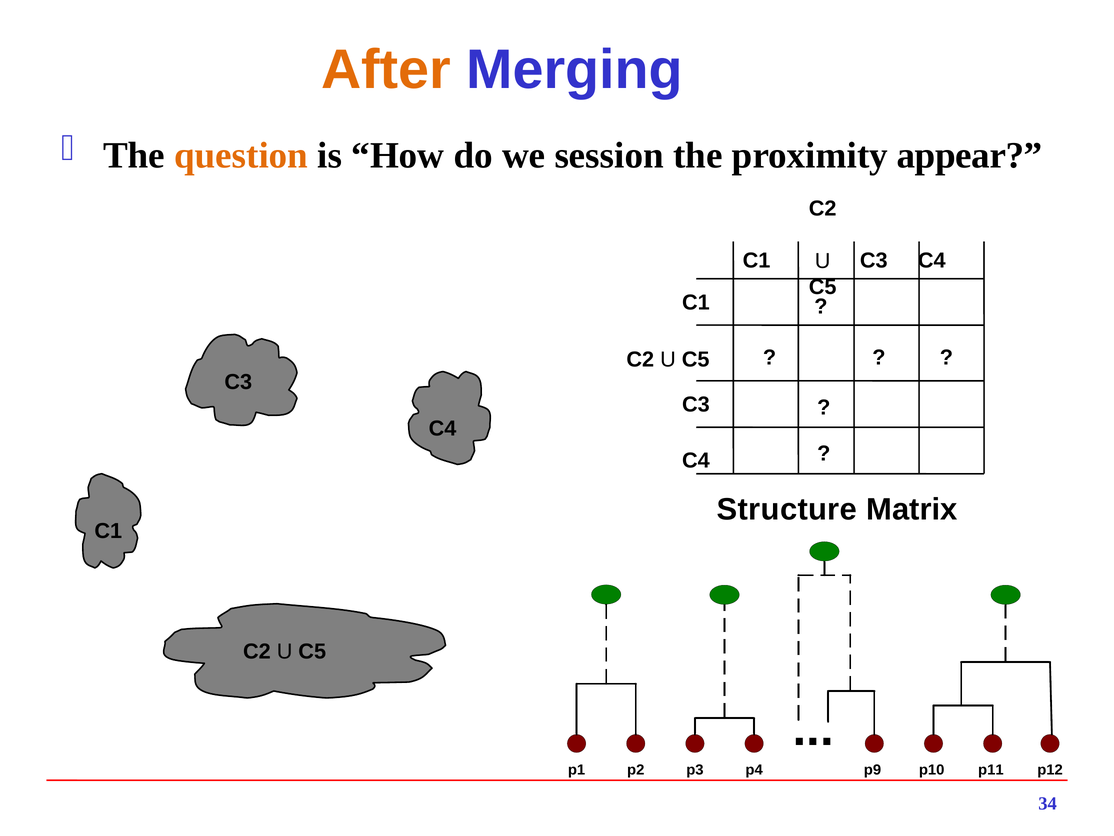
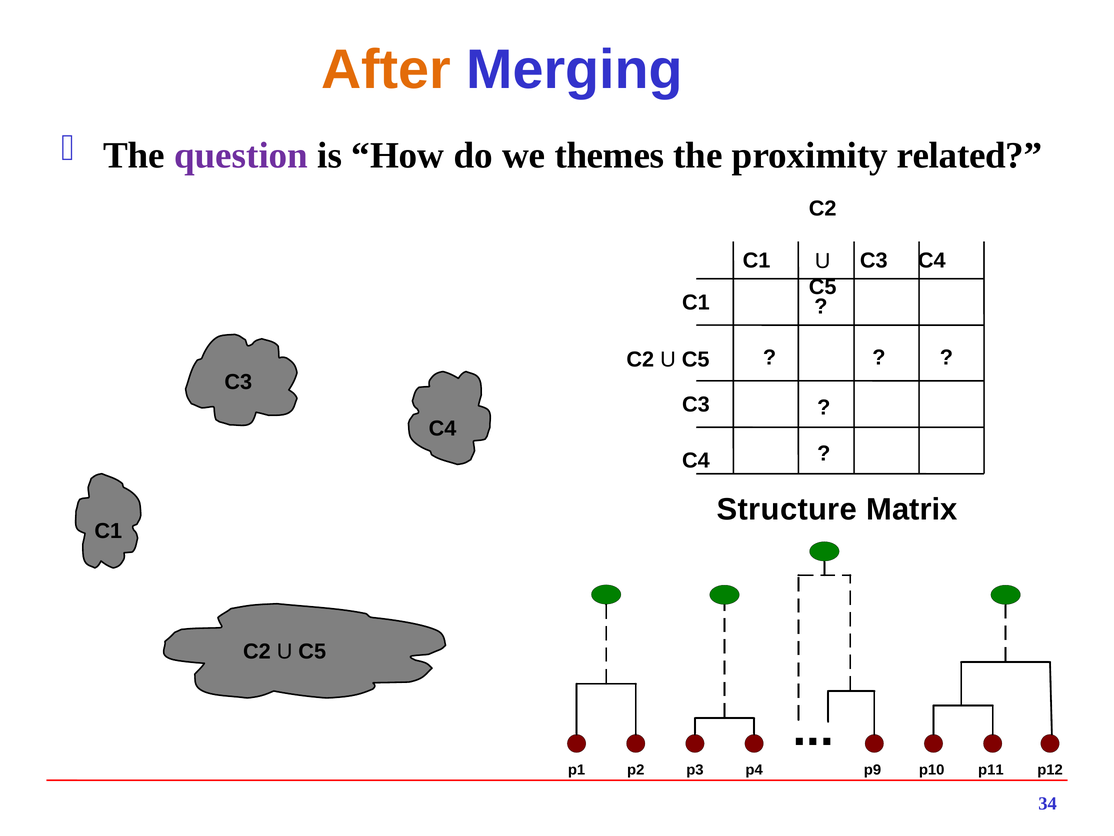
question colour: orange -> purple
session: session -> themes
appear: appear -> related
